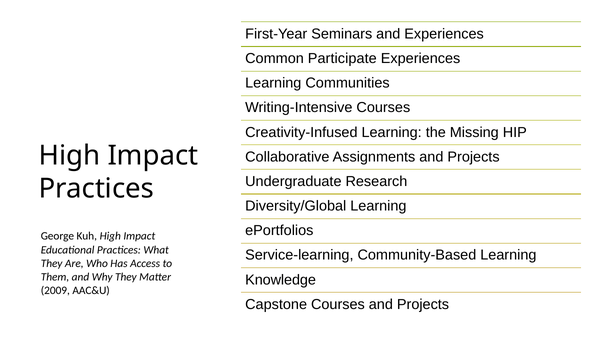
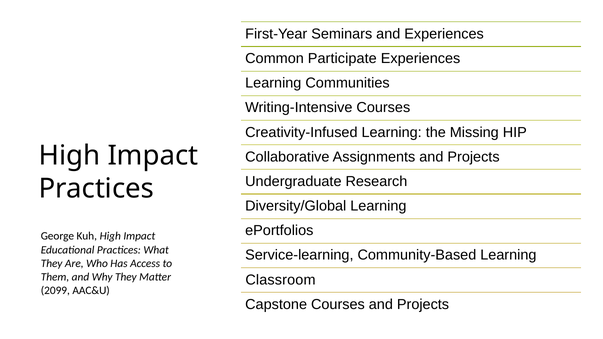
Knowledge: Knowledge -> Classroom
2009: 2009 -> 2099
